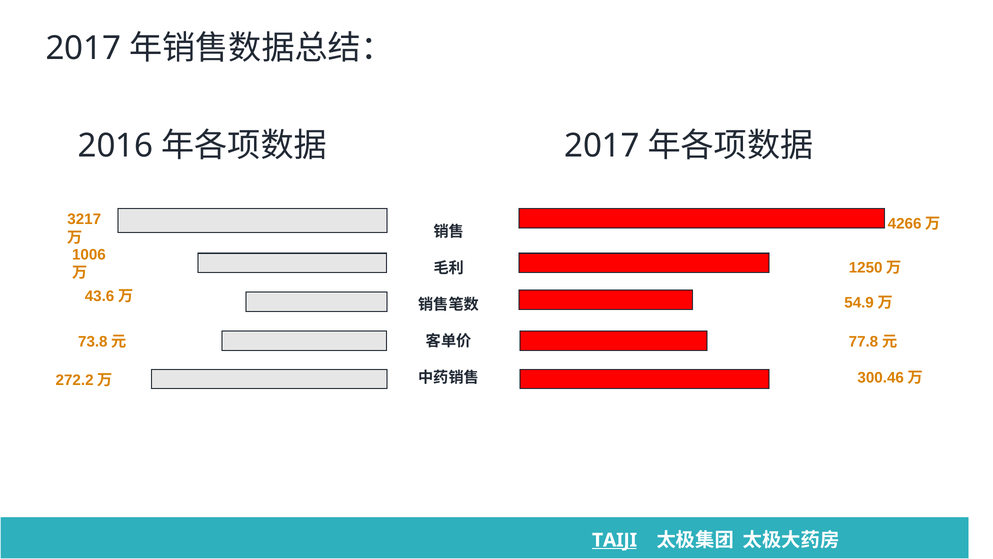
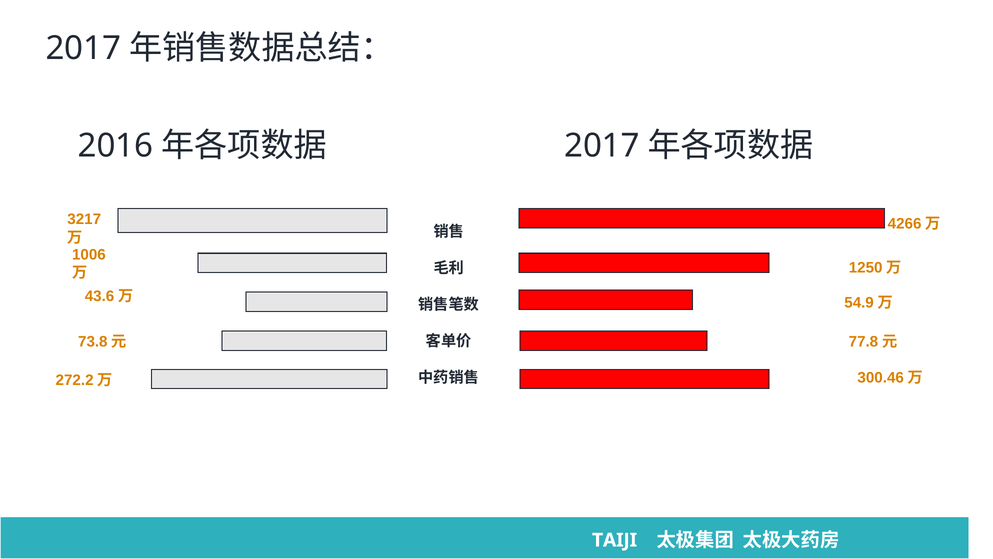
TAIJI underline: present -> none
